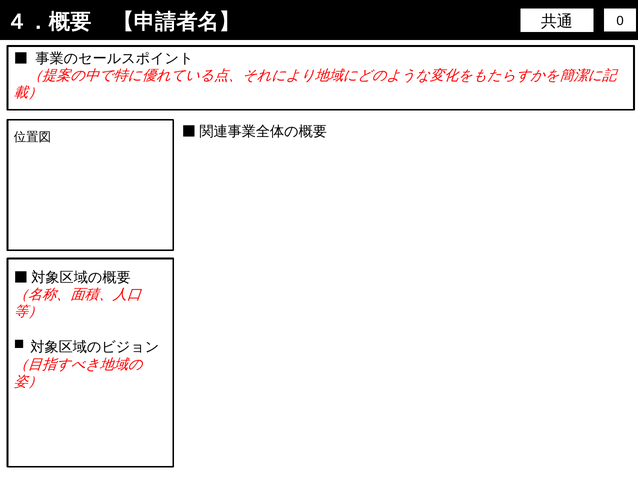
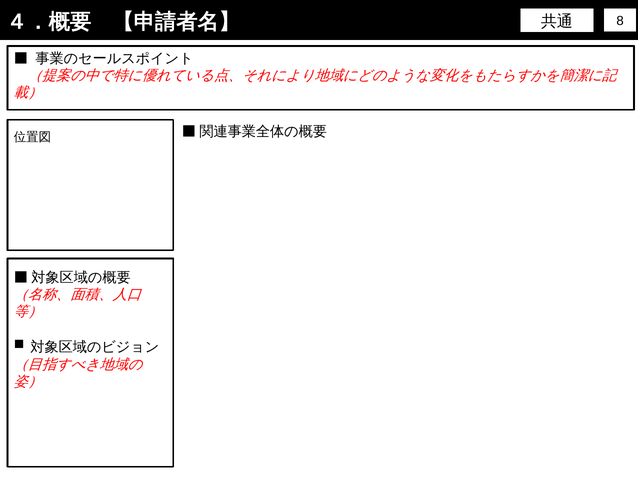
0: 0 -> 8
